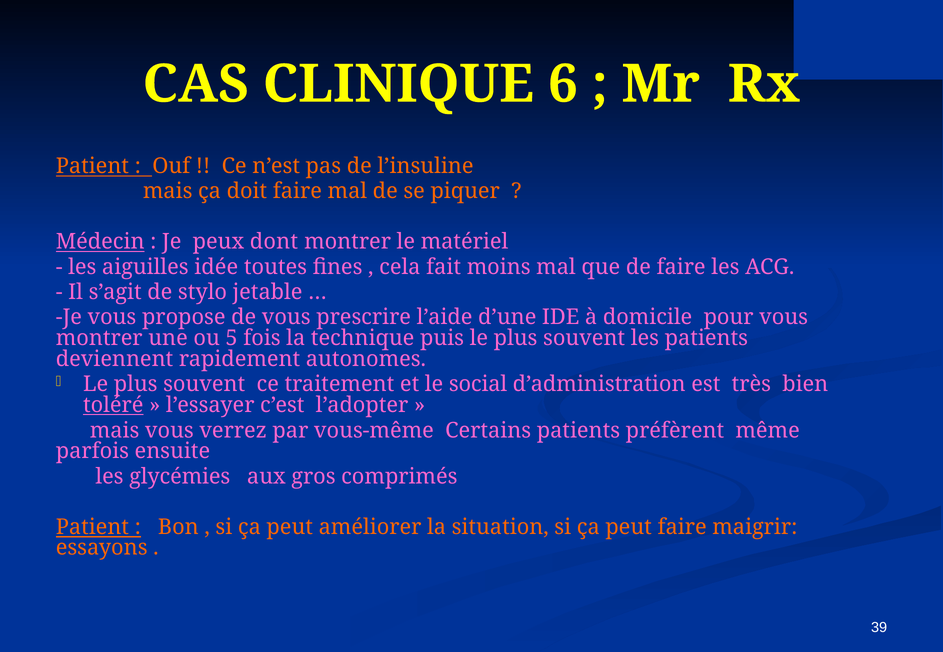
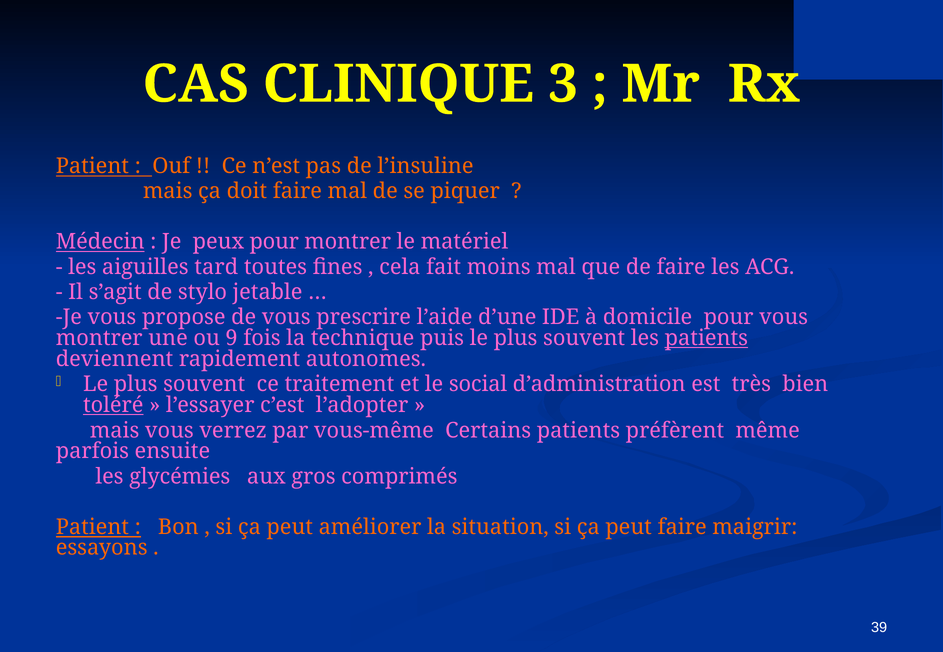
6: 6 -> 3
peux dont: dont -> pour
idée: idée -> tard
5: 5 -> 9
patients at (706, 339) underline: none -> present
